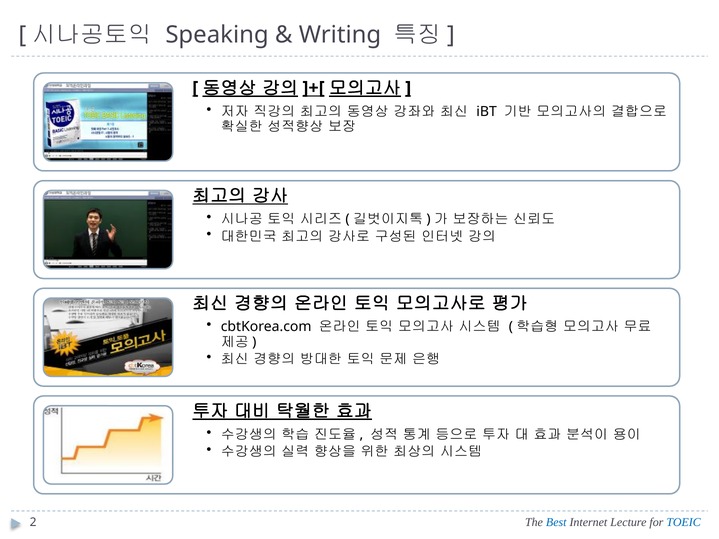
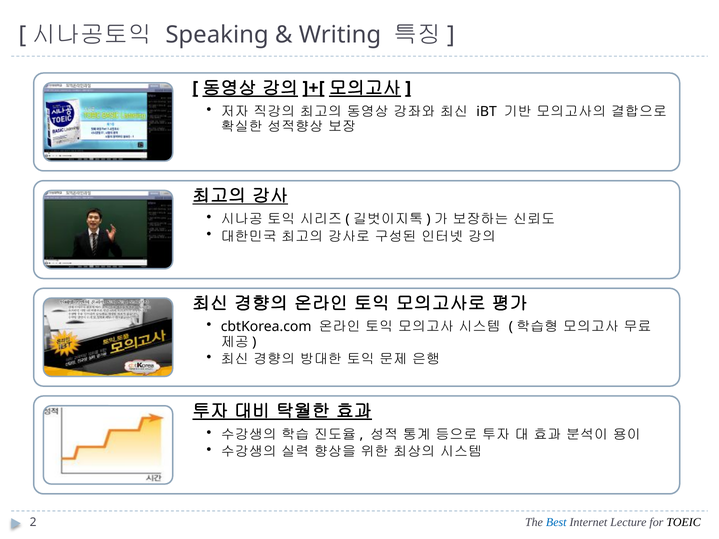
TOEIC colour: blue -> black
